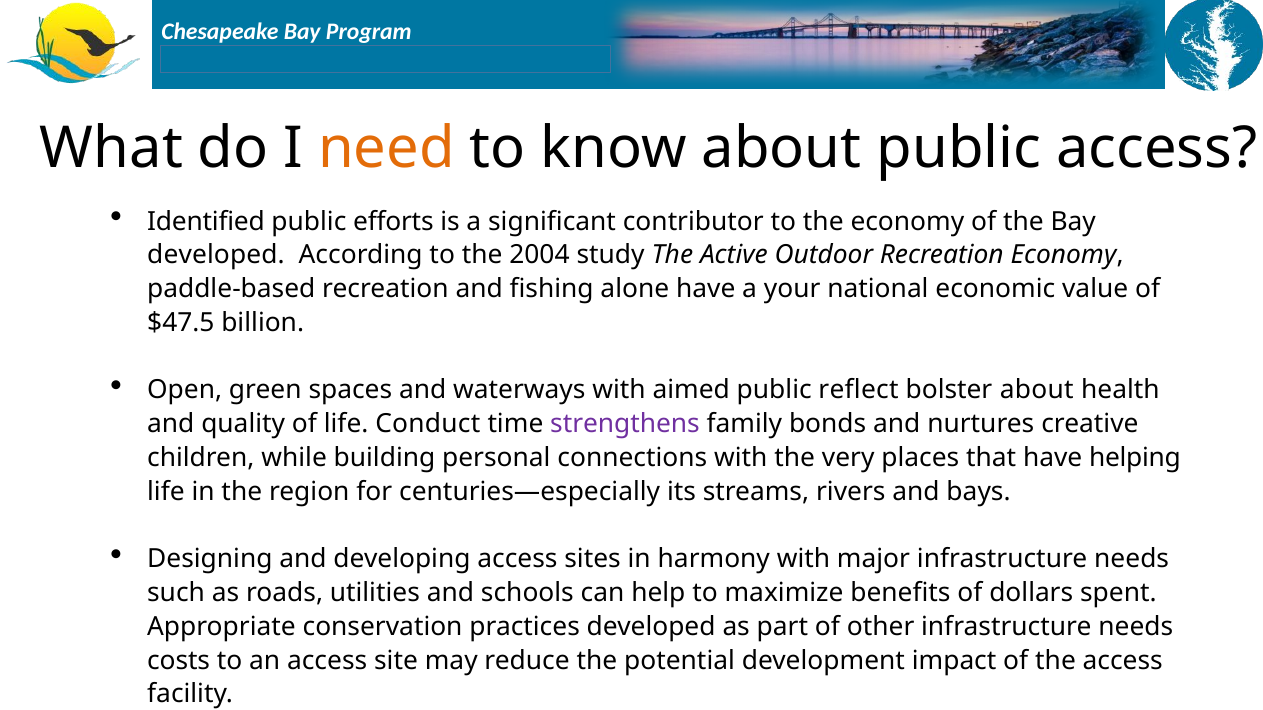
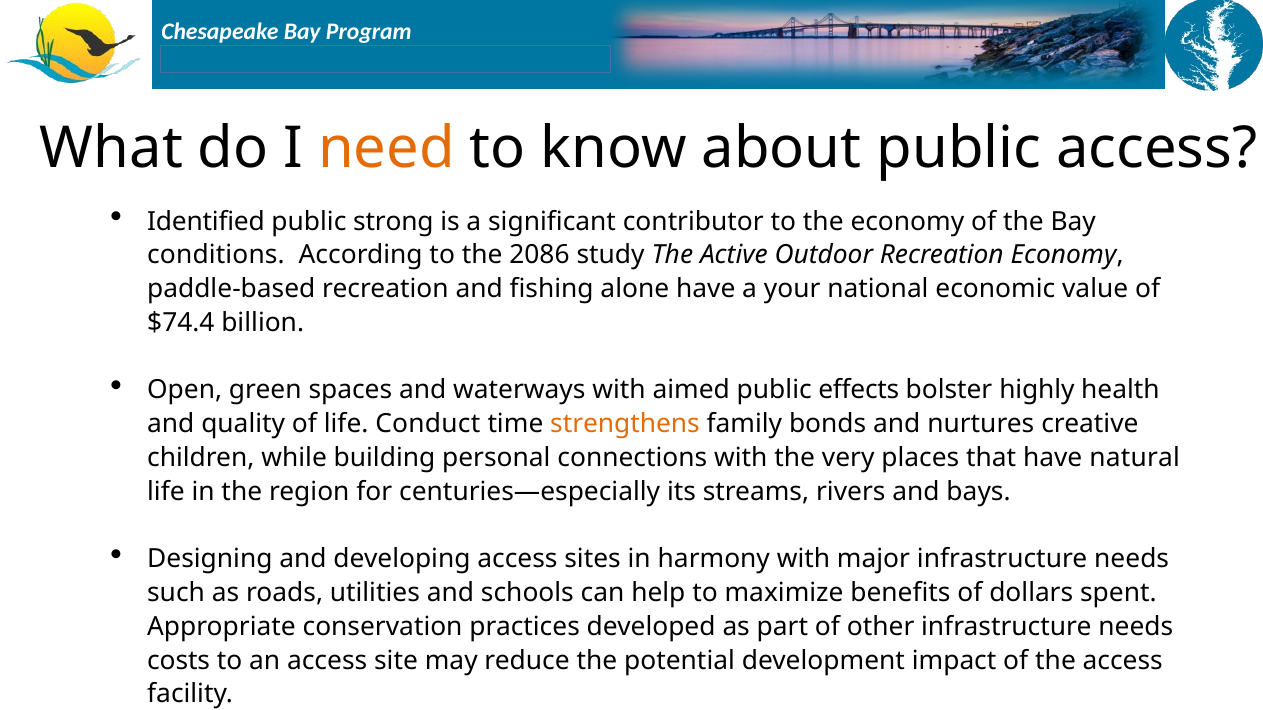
efforts: efforts -> strong
developed at (216, 255): developed -> conditions
2004: 2004 -> 2086
$47.5: $47.5 -> $74.4
reflect: reflect -> effects
bolster about: about -> highly
strengthens colour: purple -> orange
helping: helping -> natural
